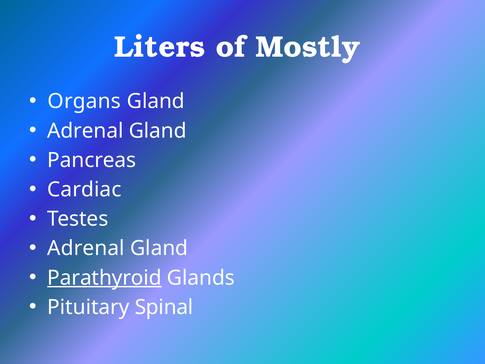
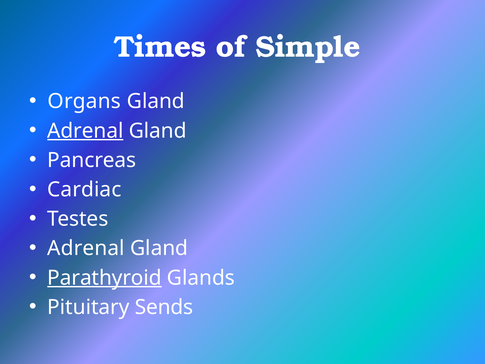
Liters: Liters -> Times
Mostly: Mostly -> Simple
Adrenal at (85, 131) underline: none -> present
Spinal: Spinal -> Sends
